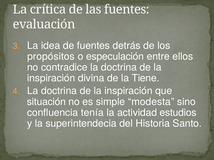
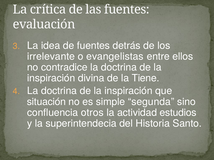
propósitos: propósitos -> irrelevante
especulación: especulación -> evangelistas
modesta: modesta -> segunda
tenía: tenía -> otros
